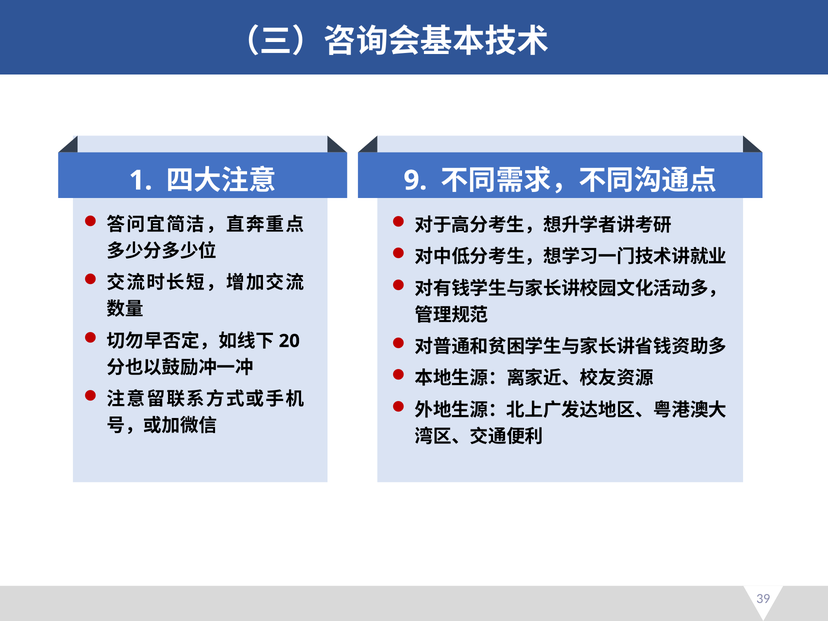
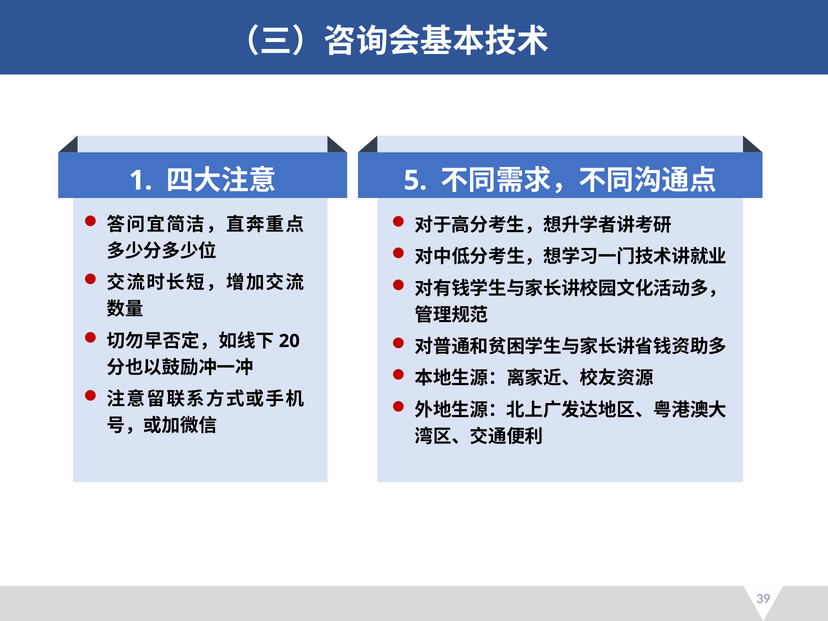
9: 9 -> 5
